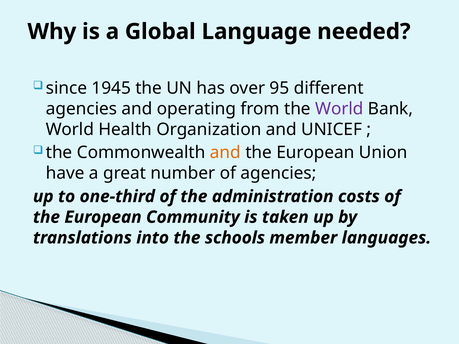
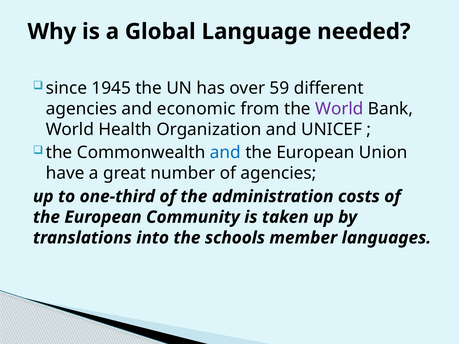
95: 95 -> 59
operating: operating -> economic
and at (225, 153) colour: orange -> blue
